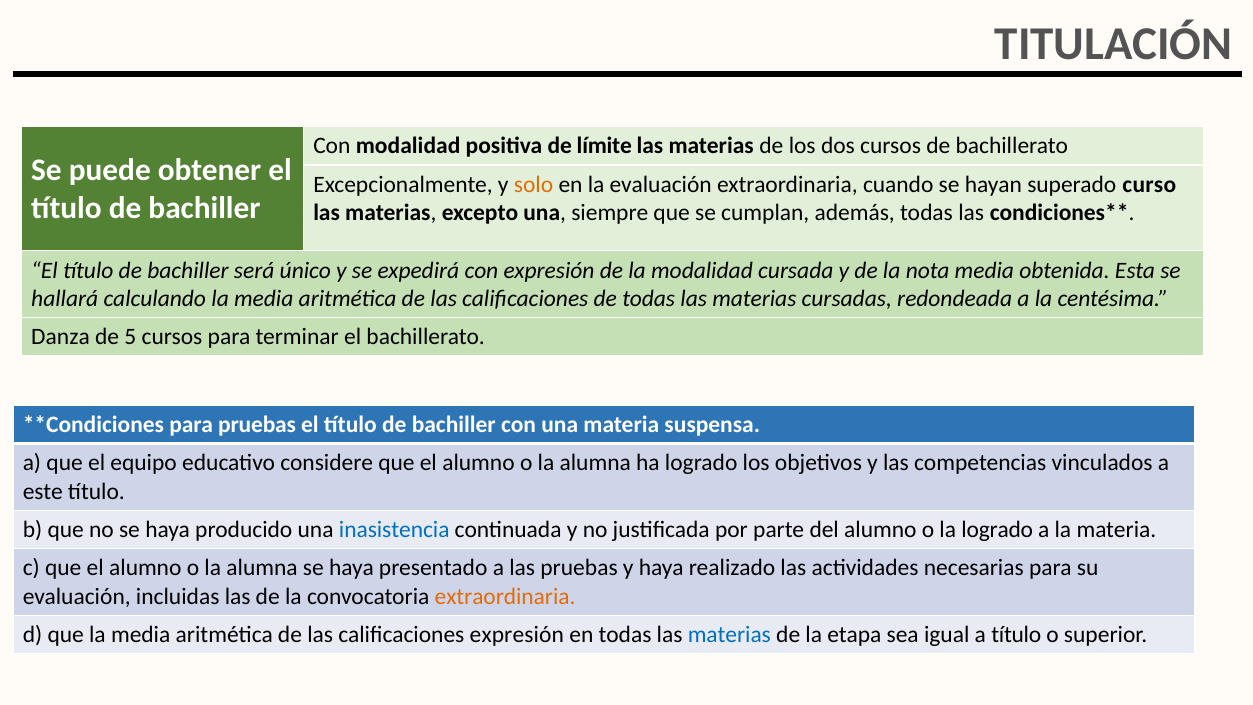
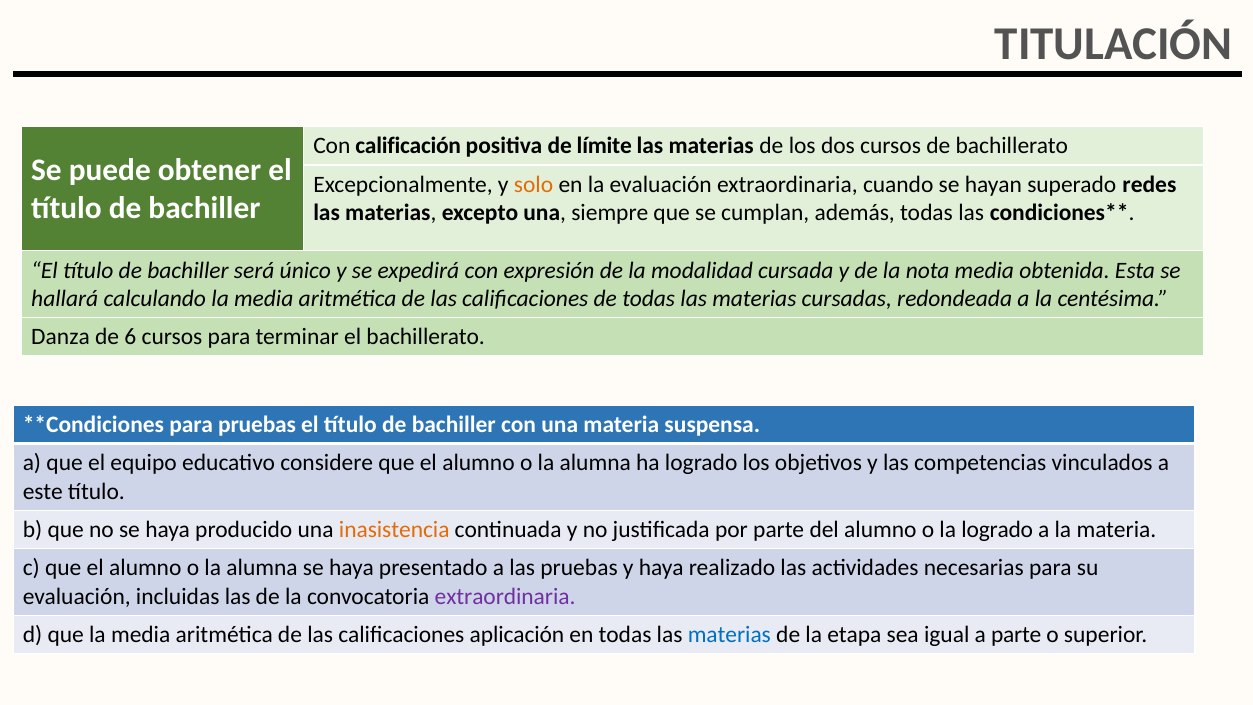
Con modalidad: modalidad -> calificación
curso: curso -> redes
5: 5 -> 6
inasistencia colour: blue -> orange
extraordinaria at (505, 596) colour: orange -> purple
calificaciones expresión: expresión -> aplicación
a título: título -> parte
